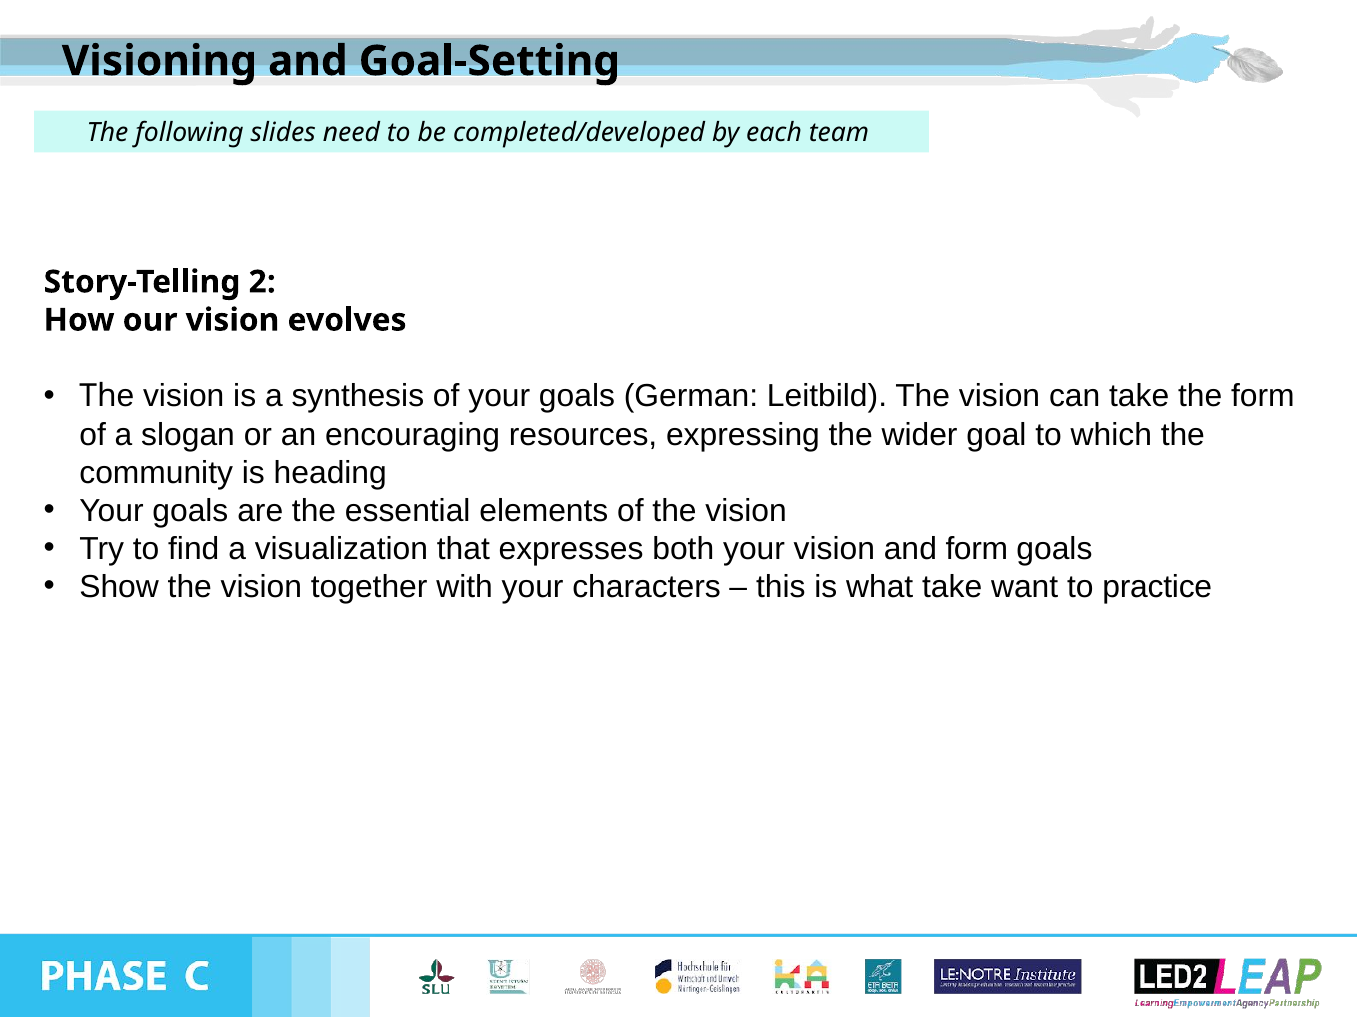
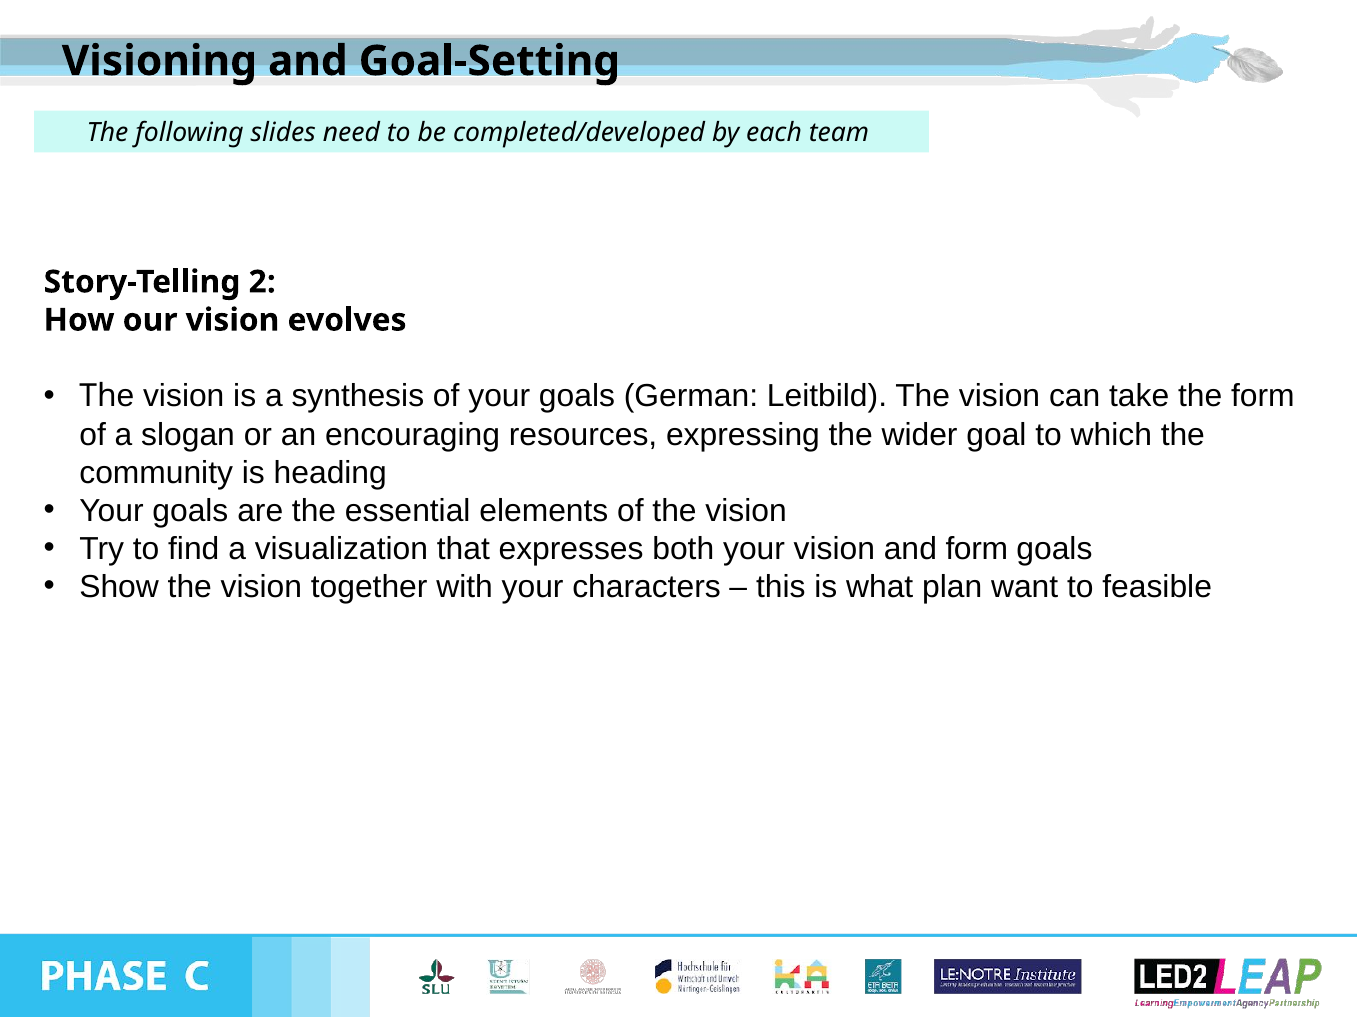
what take: take -> plan
practice: practice -> feasible
